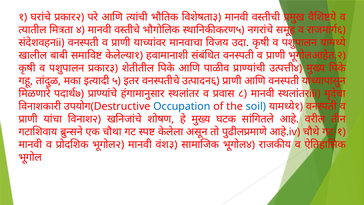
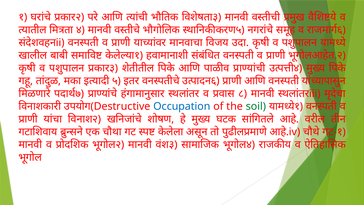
soil colour: blue -> green
